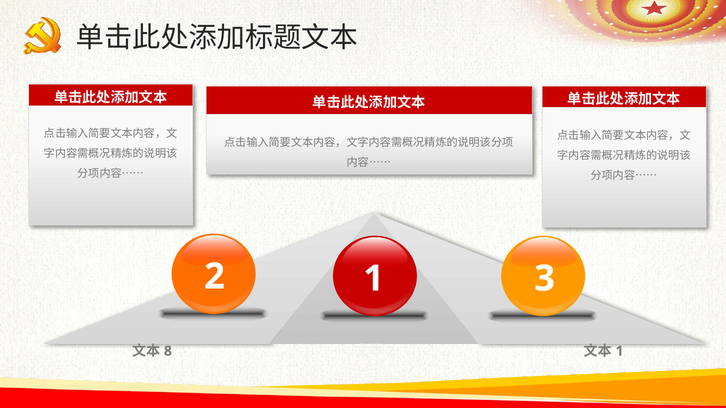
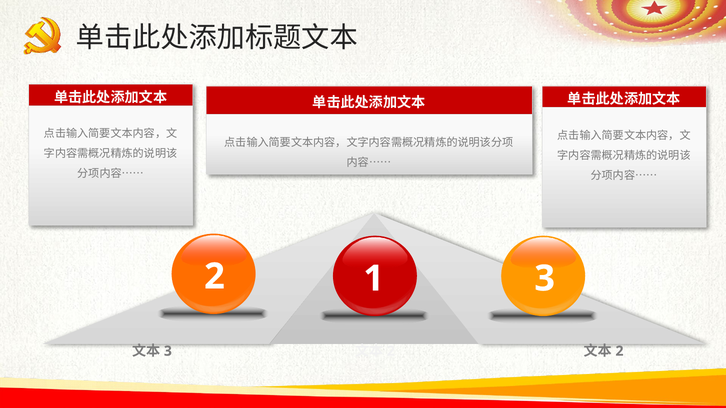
8 at (168, 351): 8 -> 3
1 at (620, 351): 1 -> 2
